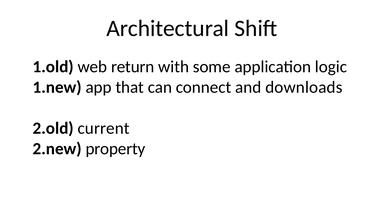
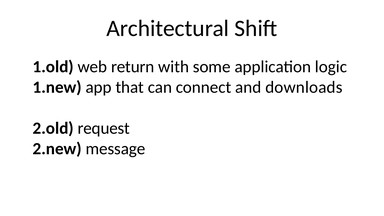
current: current -> request
property: property -> message
